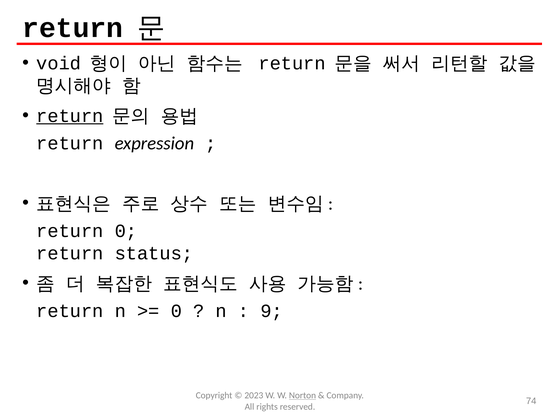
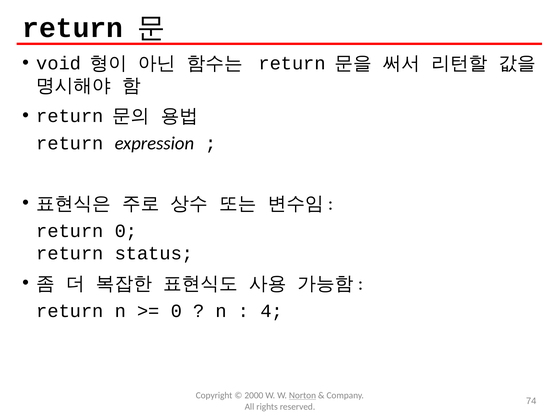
return at (70, 116) underline: present -> none
9: 9 -> 4
2023: 2023 -> 2000
